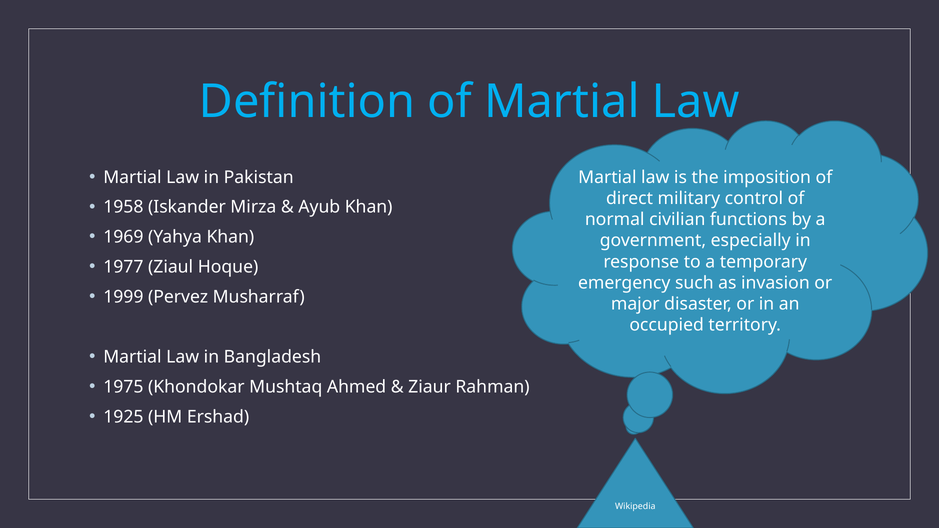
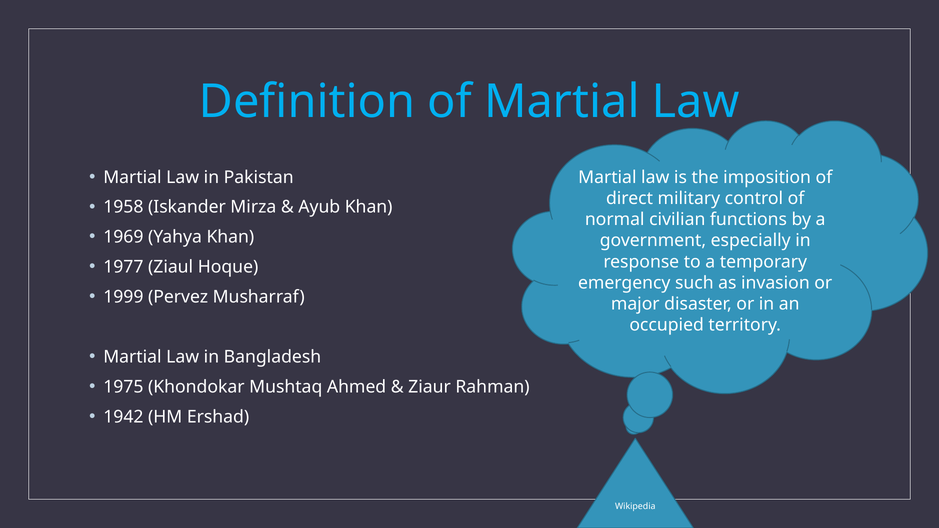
1925: 1925 -> 1942
